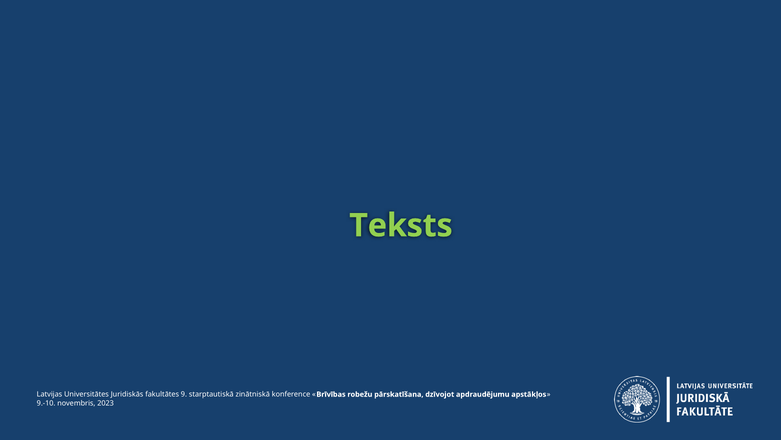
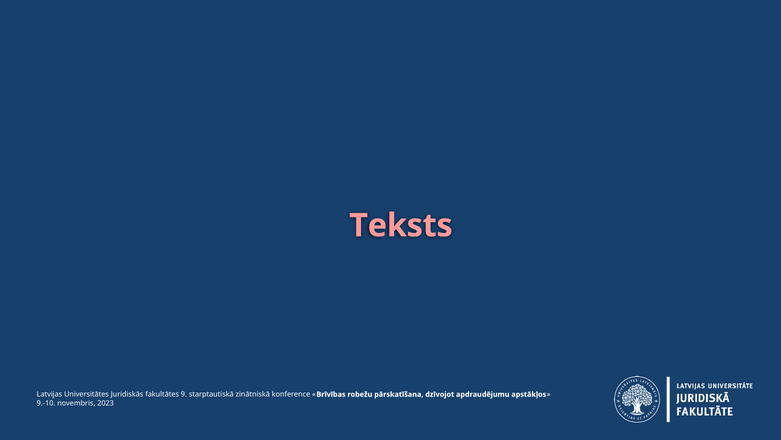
Teksts colour: light green -> pink
